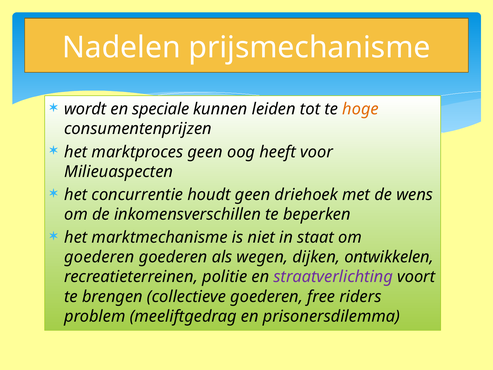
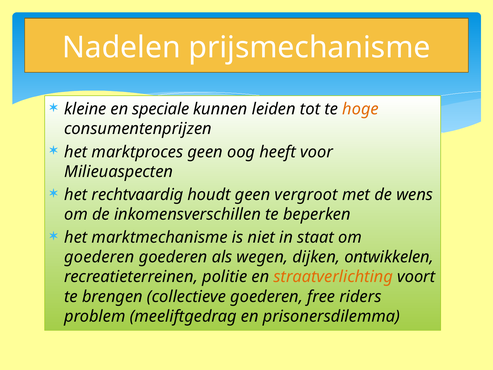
wordt: wordt -> kleine
concurrentie: concurrentie -> rechtvaardig
driehoek: driehoek -> vergroot
straatverlichting colour: purple -> orange
